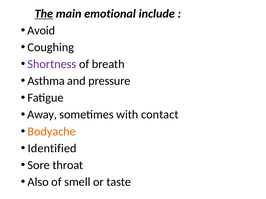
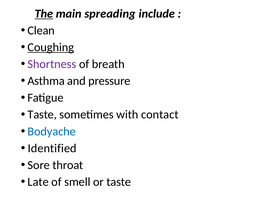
emotional: emotional -> spreading
Avoid: Avoid -> Clean
Coughing underline: none -> present
Away at (42, 115): Away -> Taste
Bodyache colour: orange -> blue
Also: Also -> Late
